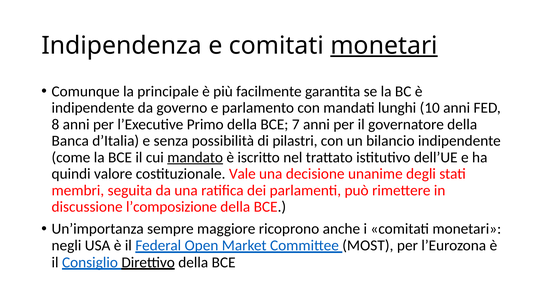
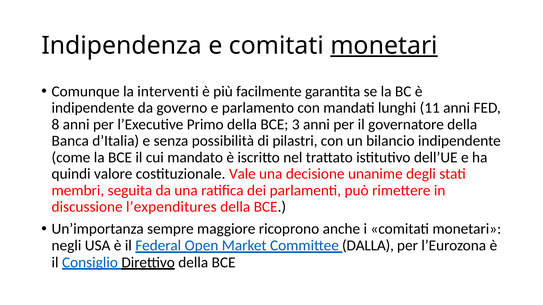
principale: principale -> interventi
10: 10 -> 11
7: 7 -> 3
mandato underline: present -> none
l’composizione: l’composizione -> l’expenditures
MOST: MOST -> DALLA
